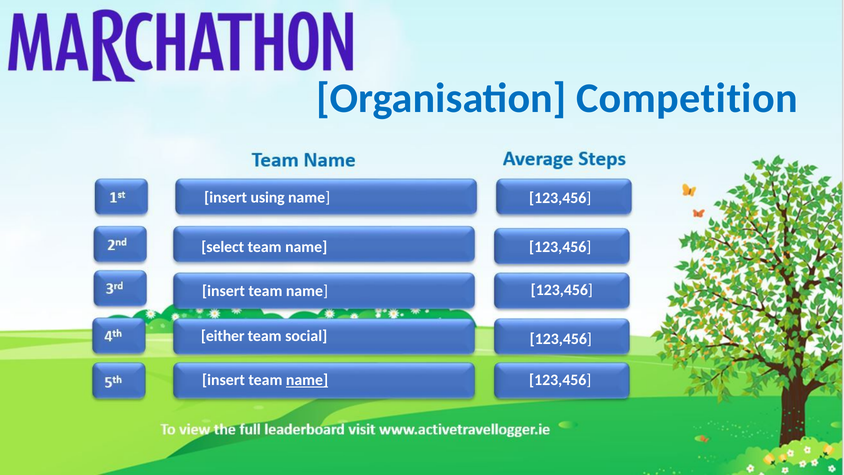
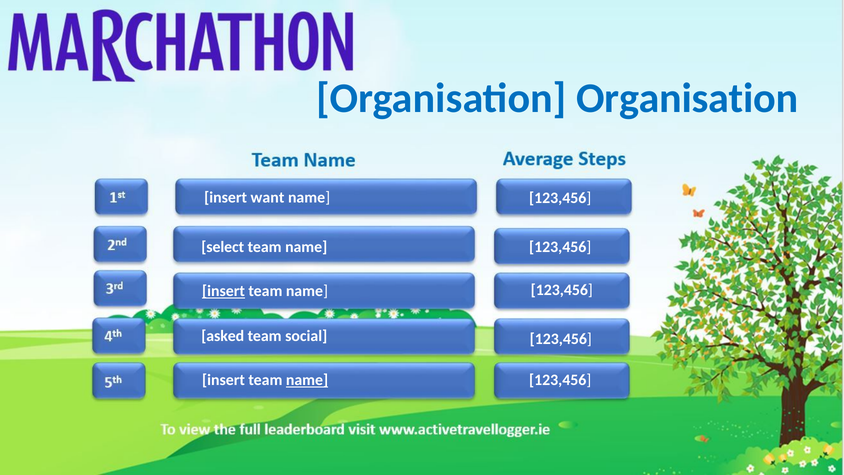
Organisation Competition: Competition -> Organisation
using: using -> want
insert at (223, 291) underline: none -> present
either: either -> asked
